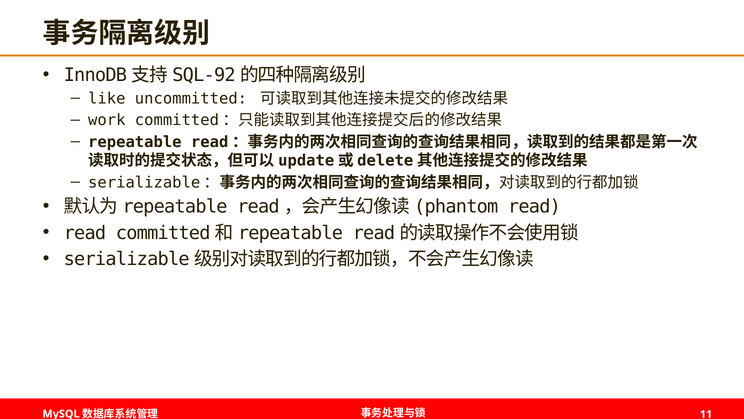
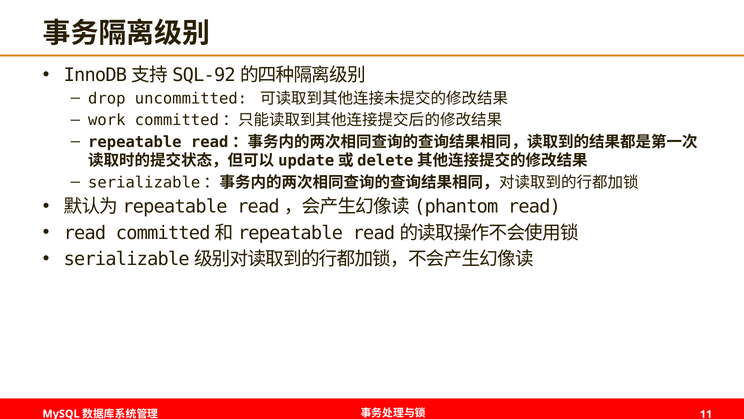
like: like -> drop
